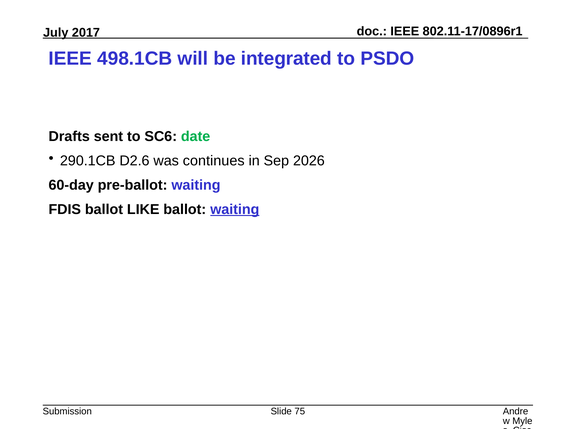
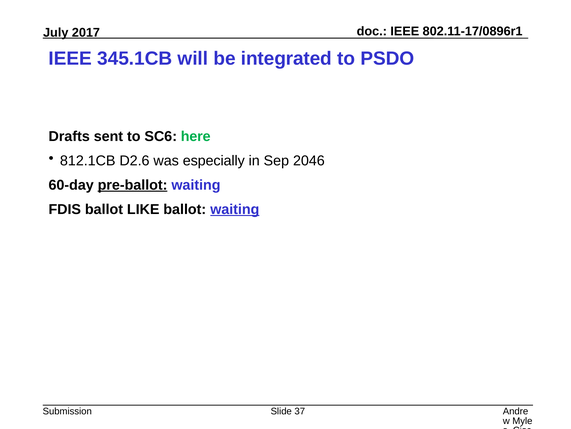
498.1CB: 498.1CB -> 345.1CB
date: date -> here
290.1CB: 290.1CB -> 812.1CB
continues: continues -> especially
2026: 2026 -> 2046
pre-ballot underline: none -> present
75: 75 -> 37
